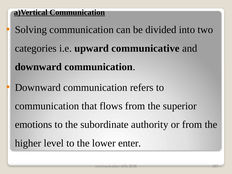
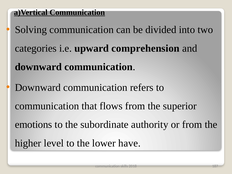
communicative: communicative -> comprehension
enter: enter -> have
